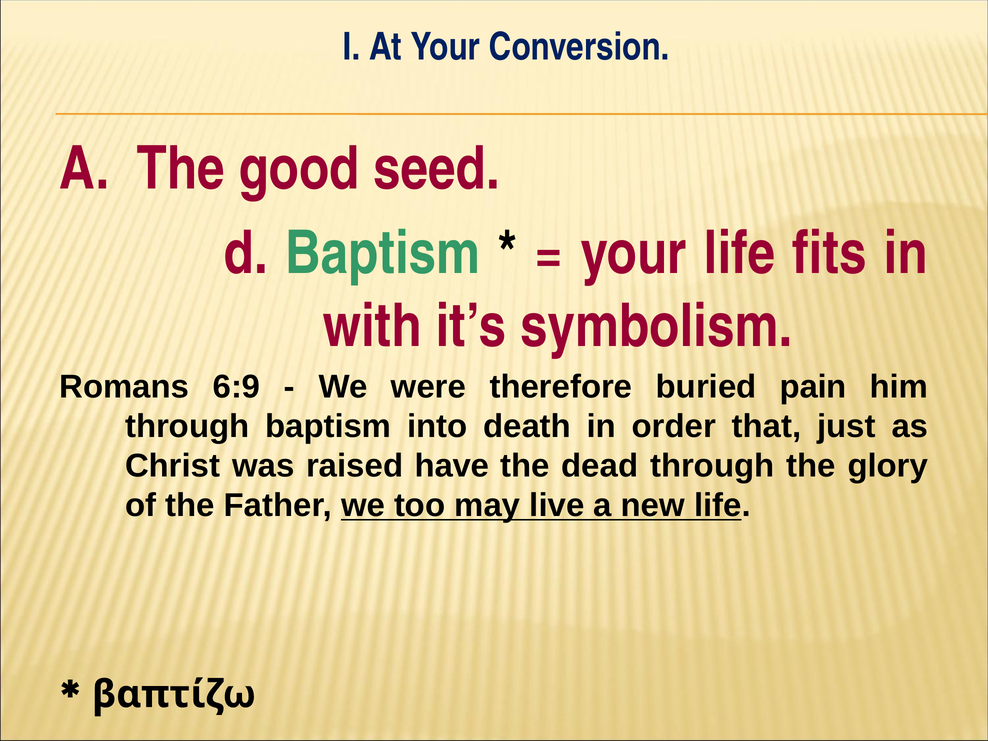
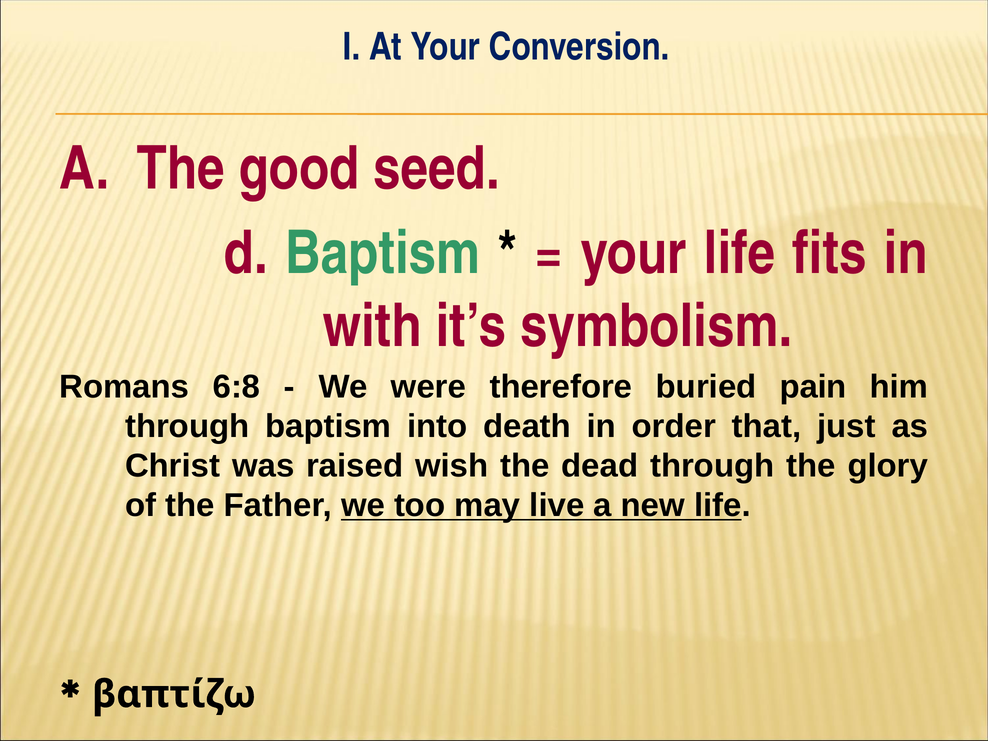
6:9: 6:9 -> 6:8
have: have -> wish
